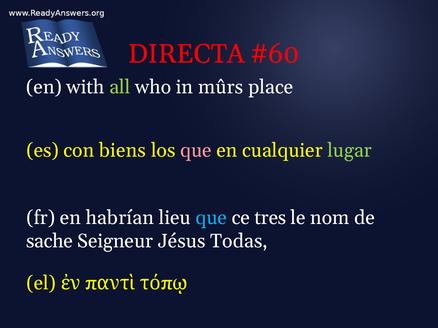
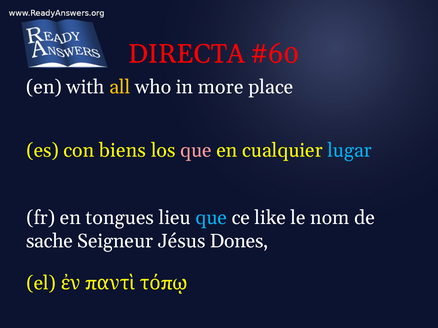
all colour: light green -> yellow
mûrs: mûrs -> more
lugar colour: light green -> light blue
habrían: habrían -> tongues
tres: tres -> like
Todas: Todas -> Dones
